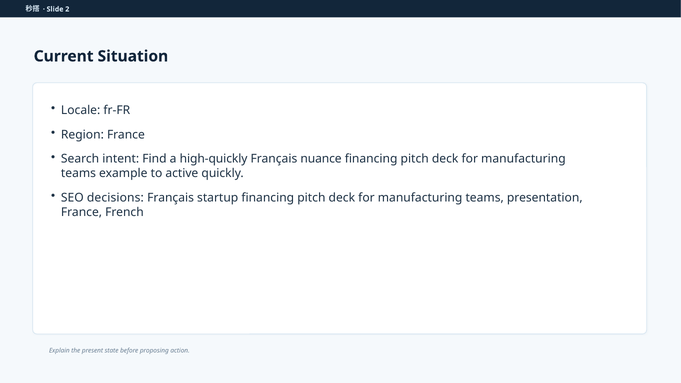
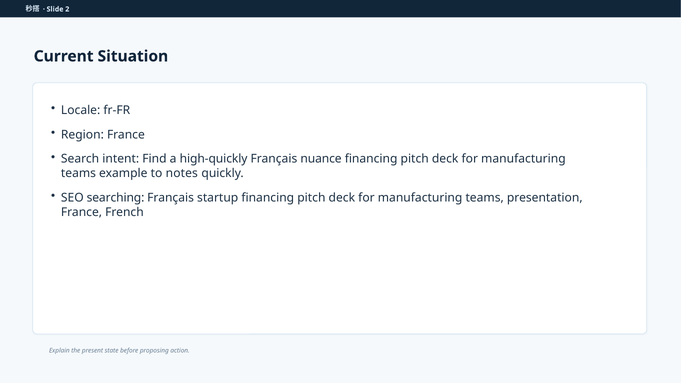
active: active -> notes
decisions: decisions -> searching
